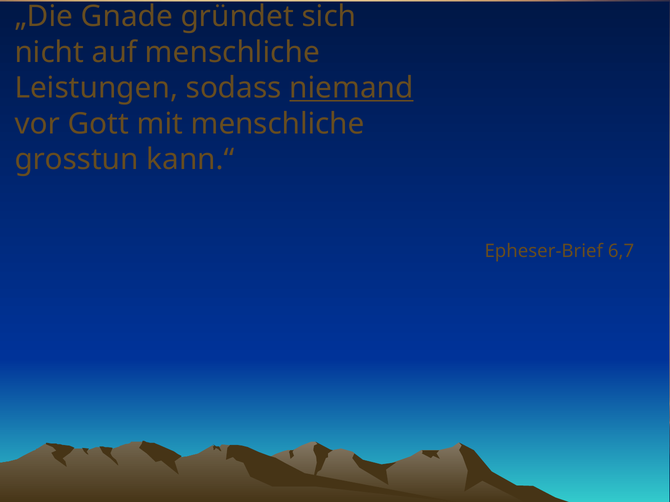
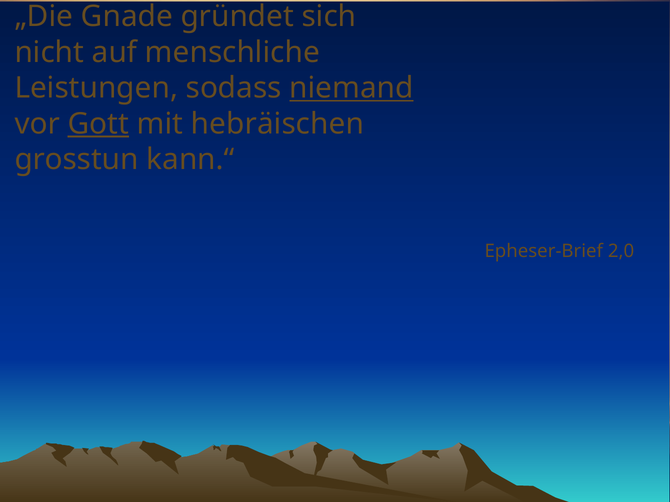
Gott underline: none -> present
mit menschliche: menschliche -> hebräischen
6,7: 6,7 -> 2,0
